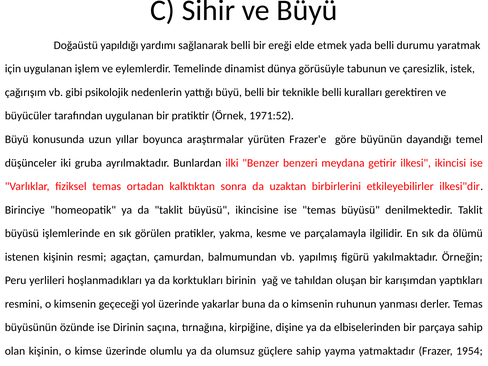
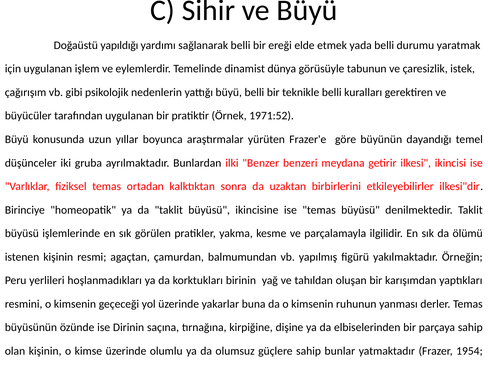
yayma: yayma -> bunlar
